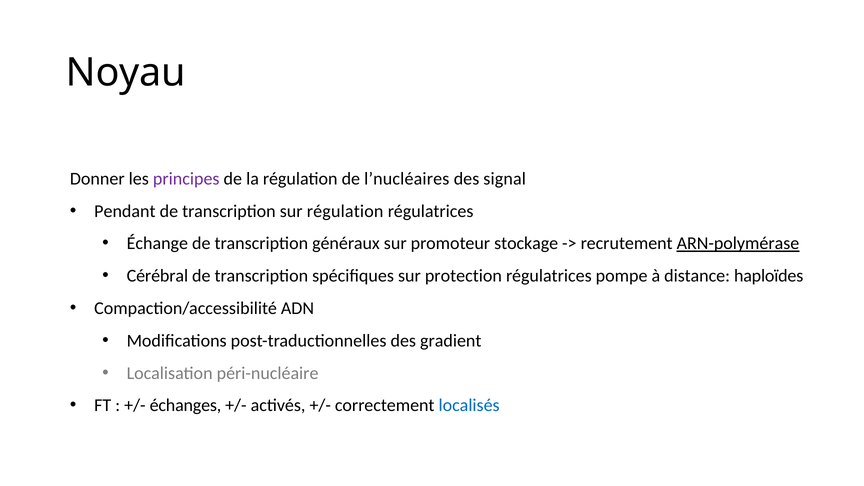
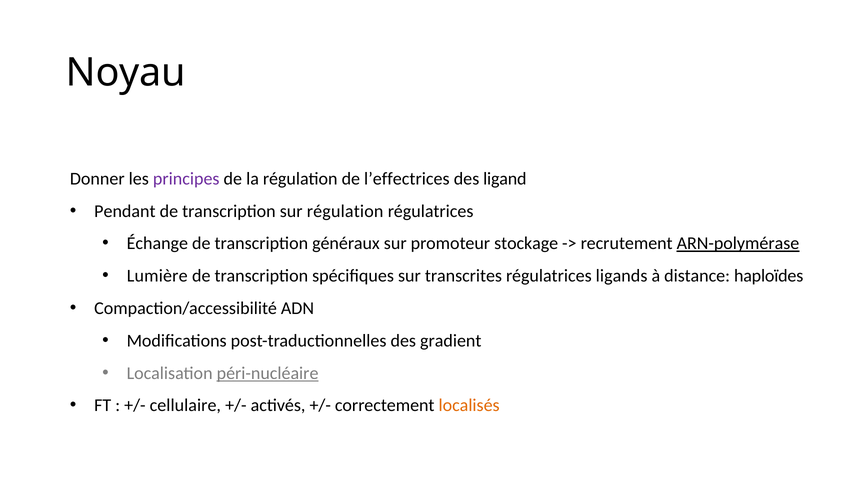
l’nucléaires: l’nucléaires -> l’effectrices
signal: signal -> ligand
Cérébral: Cérébral -> Lumière
protection: protection -> transcrites
pompe: pompe -> ligands
péri-nucléaire underline: none -> present
échanges: échanges -> cellulaire
localisés colour: blue -> orange
